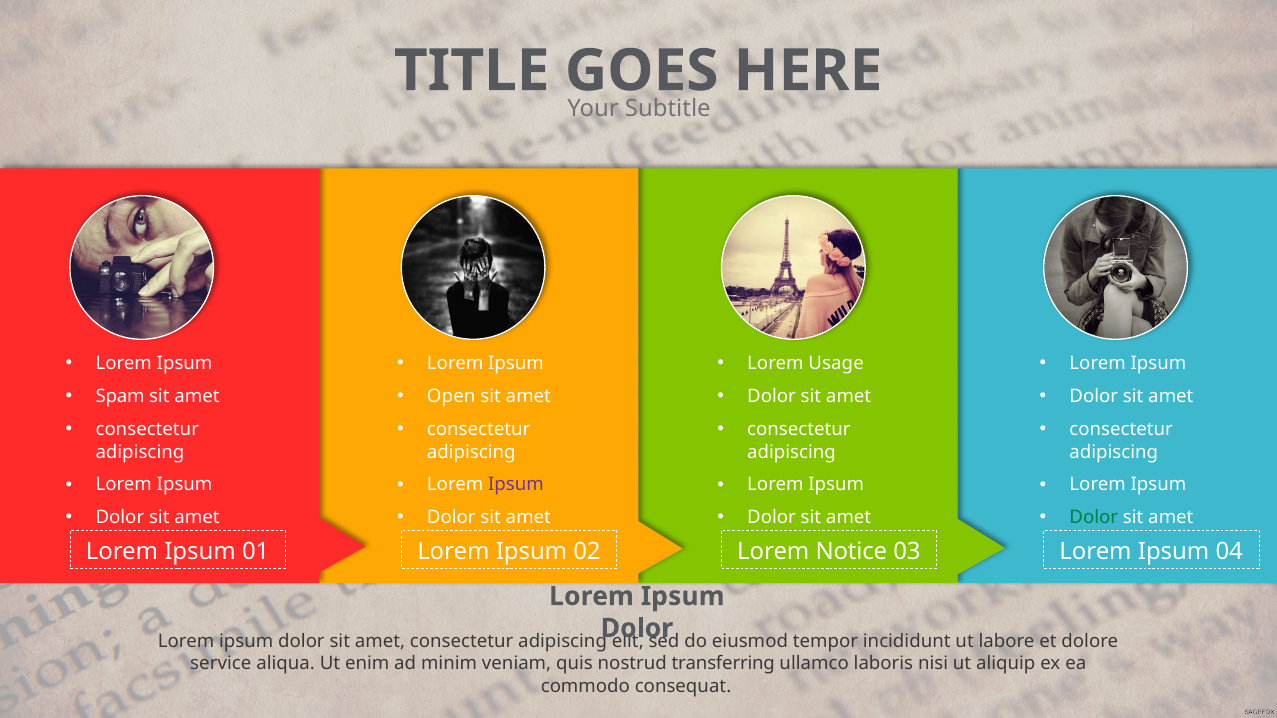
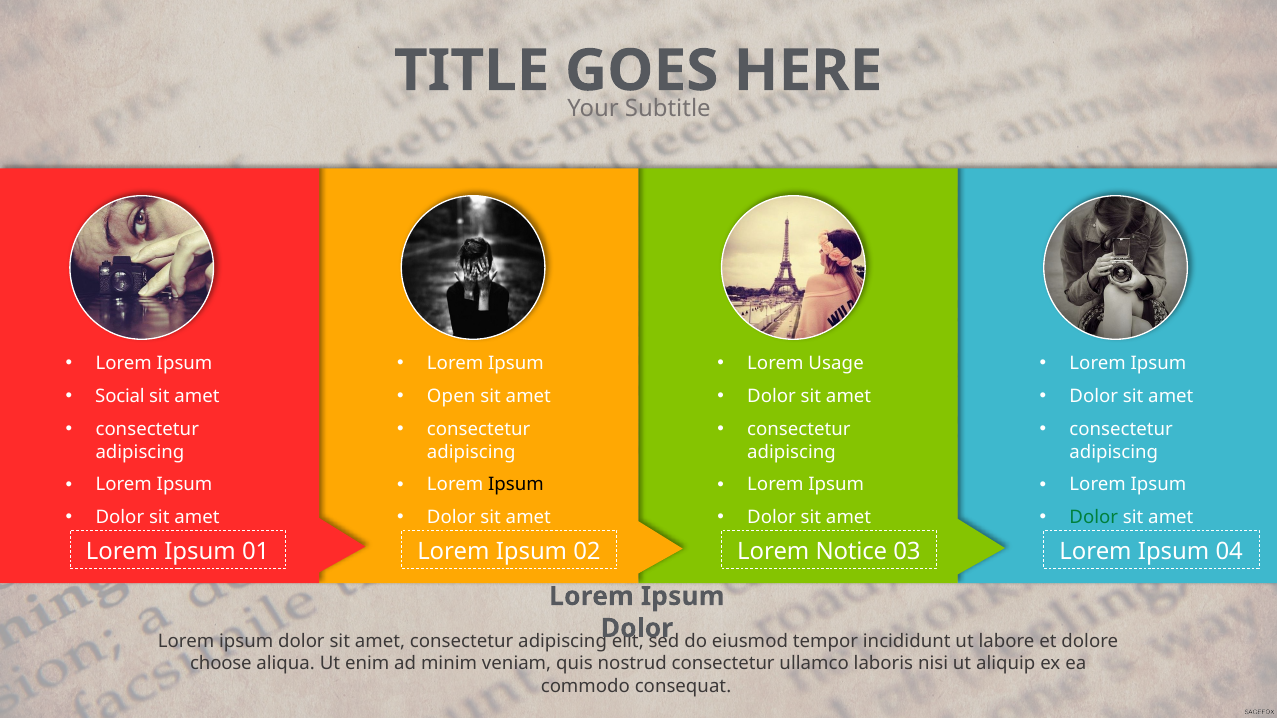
Spam: Spam -> Social
Ipsum at (516, 485) colour: purple -> black
service: service -> choose
nostrud transferring: transferring -> consectetur
